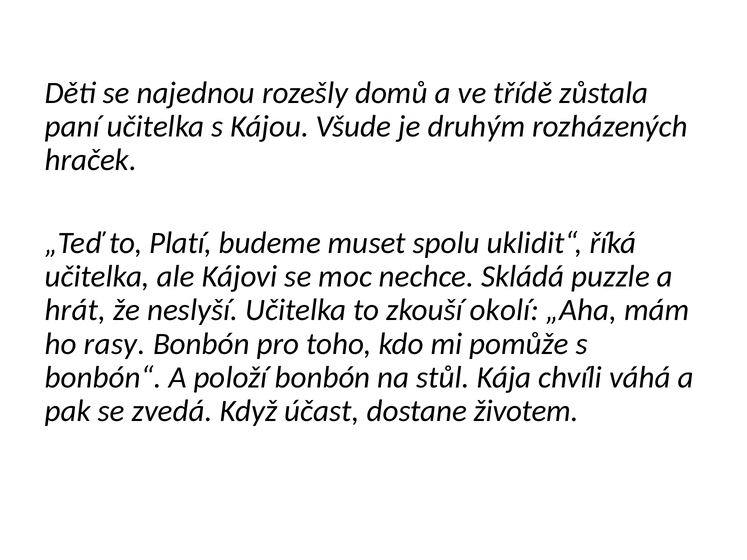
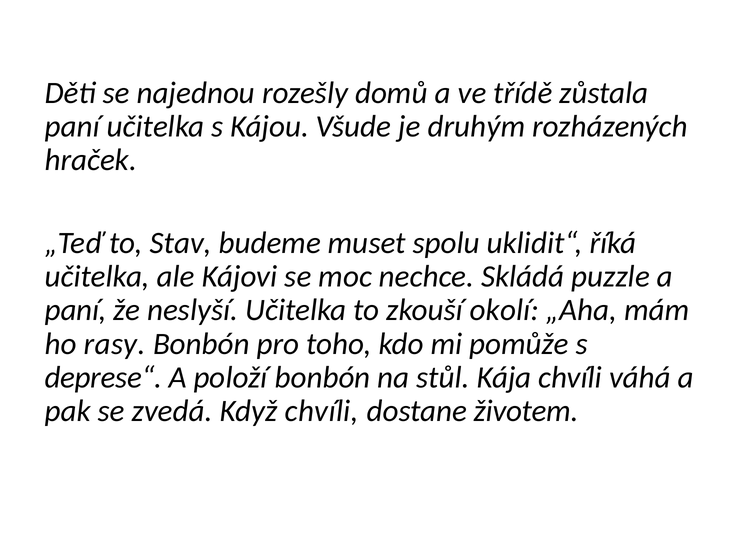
Platí: Platí -> Stav
hrát at (76, 310): hrát -> paní
bonbón“: bonbón“ -> deprese“
Když účast: účast -> chvíli
